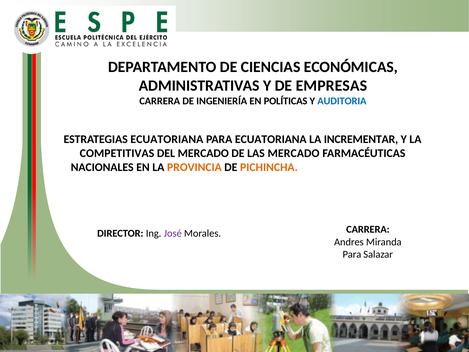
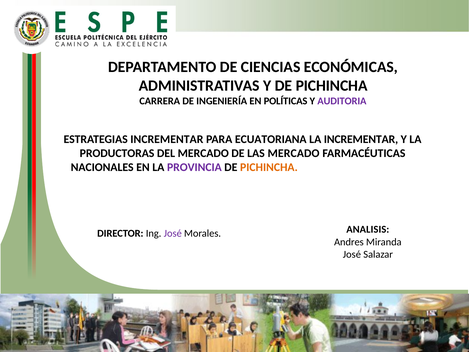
Y DE EMPRESAS: EMPRESAS -> PICHINCHA
AUDITORIA colour: blue -> purple
ESTRATEGIAS ECUATORIANA: ECUATORIANA -> INCREMENTAR
COMPETITIVAS: COMPETITIVAS -> PRODUCTORAS
PROVINCIA colour: orange -> purple
Morales CARRERA: CARRERA -> ANALISIS
Para at (352, 254): Para -> José
